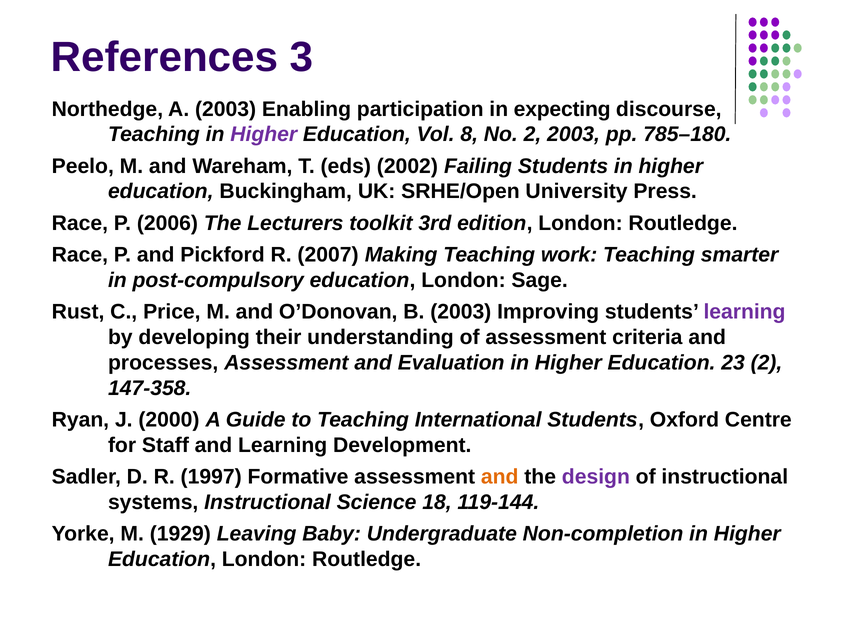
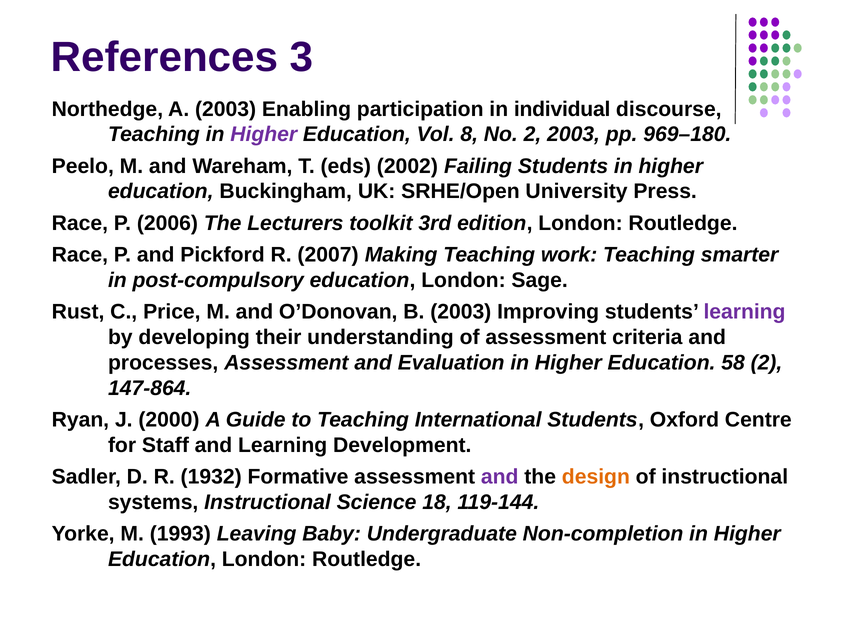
expecting: expecting -> individual
785–180: 785–180 -> 969–180
23: 23 -> 58
147-358: 147-358 -> 147-864
1997: 1997 -> 1932
and at (500, 477) colour: orange -> purple
design colour: purple -> orange
1929: 1929 -> 1993
